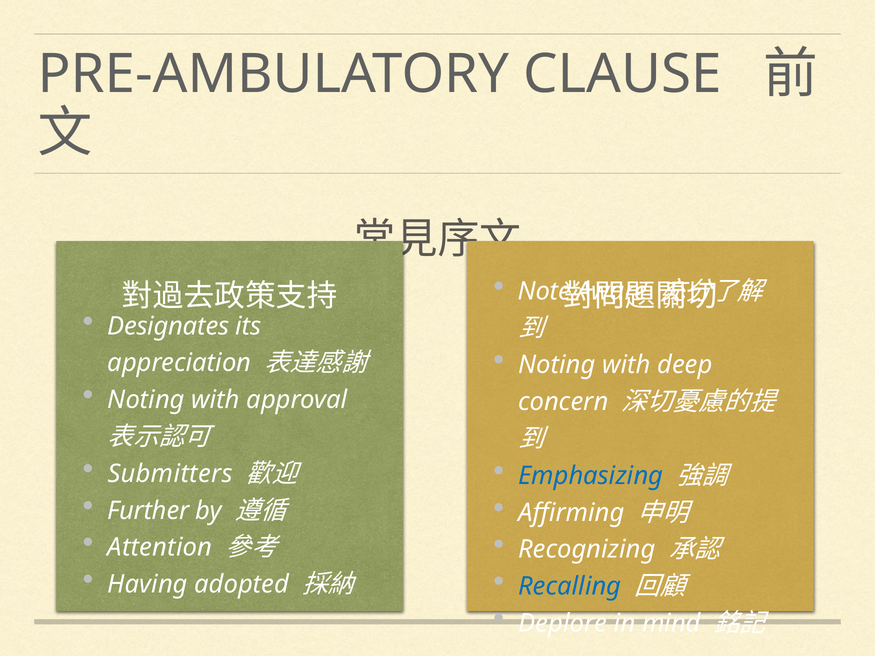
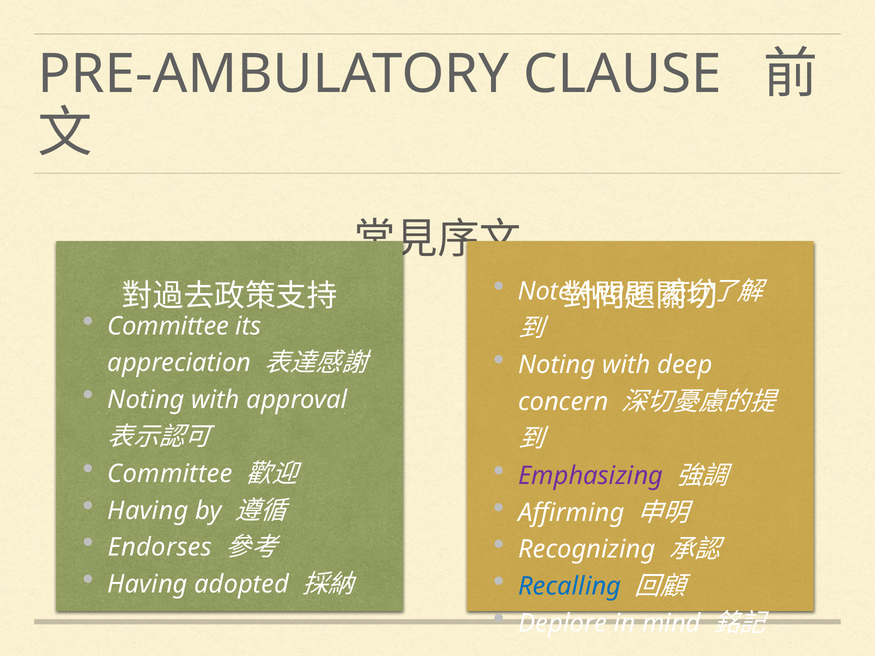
Designates at (168, 326): Designates -> Committee
Submitters at (170, 474): Submitters -> Committee
Emphasizing colour: blue -> purple
Further at (148, 511): Further -> Having
Attention: Attention -> Endorses
